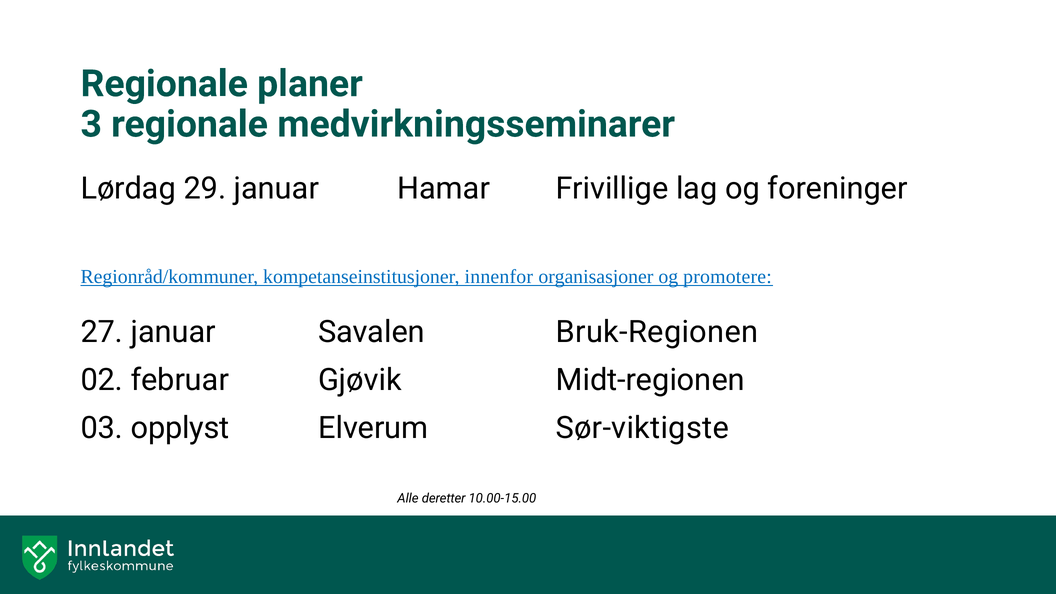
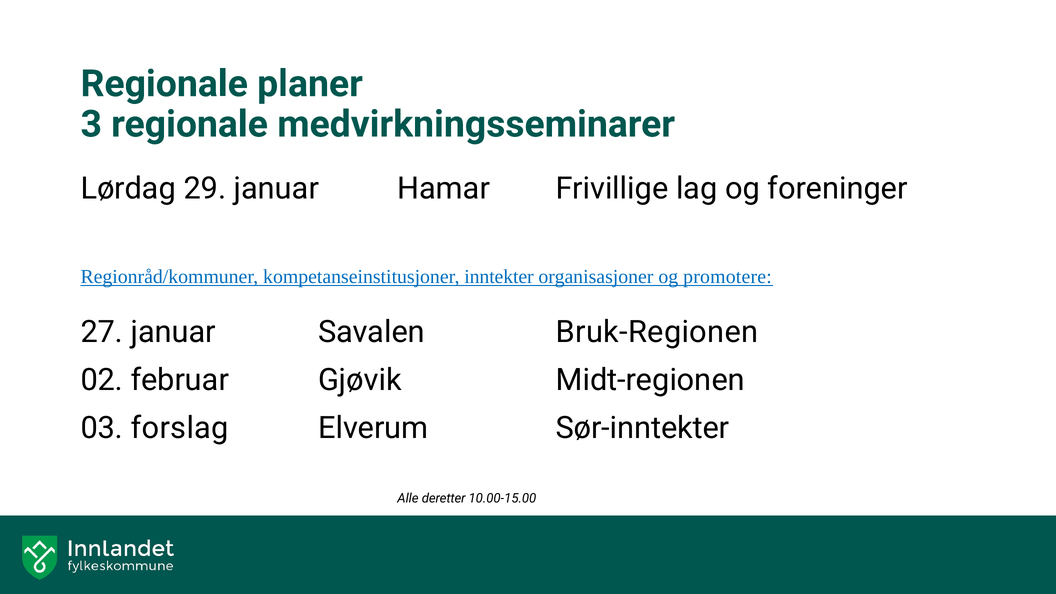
innenfor: innenfor -> inntekter
opplyst: opplyst -> forslag
Sør-viktigste: Sør-viktigste -> Sør-inntekter
